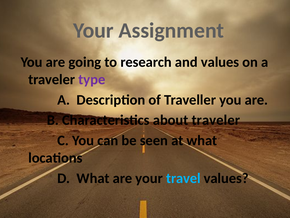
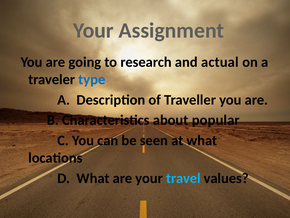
and values: values -> actual
type colour: purple -> blue
about traveler: traveler -> popular
